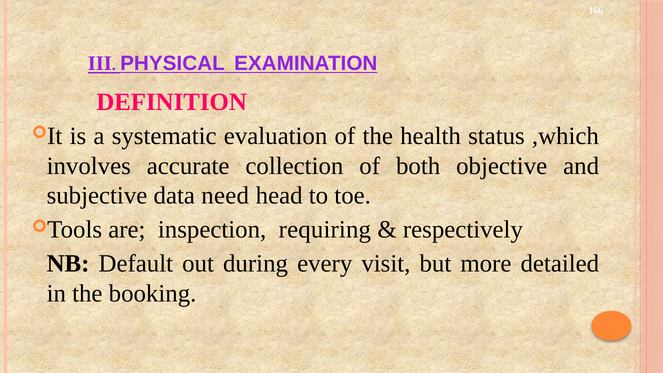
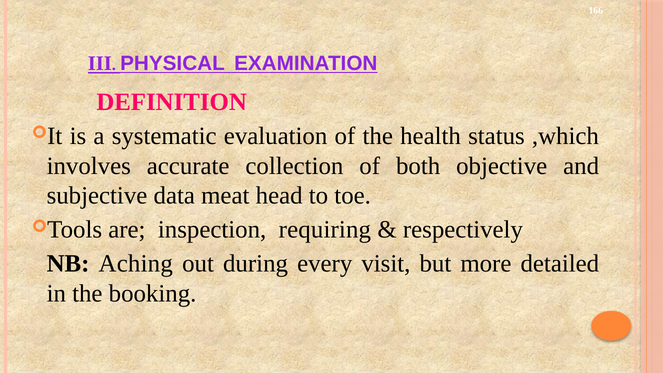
need: need -> meat
Default: Default -> Aching
